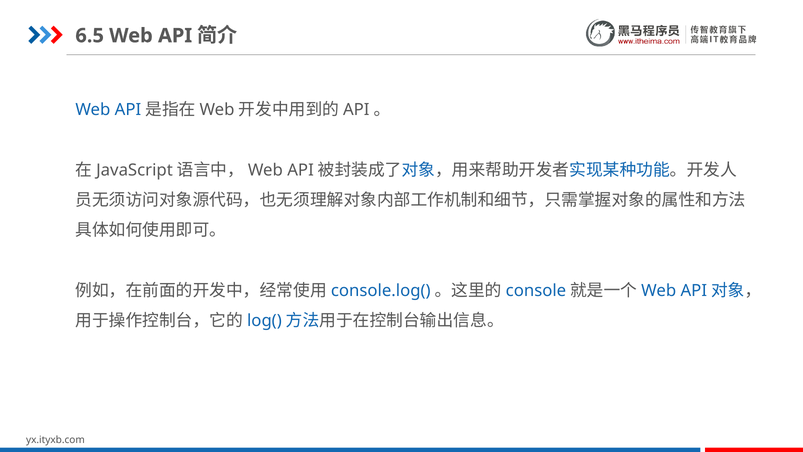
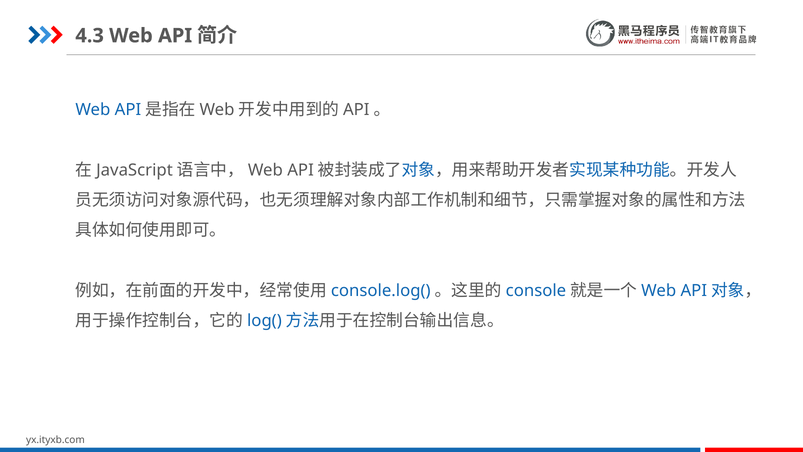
6.5: 6.5 -> 4.3
